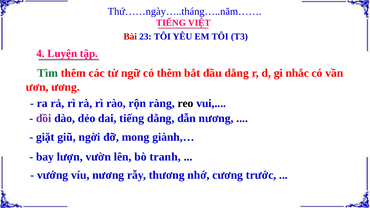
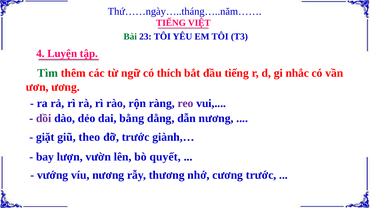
Bài colour: red -> green
có thêm: thêm -> thích
đầu dằng: dằng -> tiếng
reo colour: black -> purple
dai tiếng: tiếng -> bằng
ngời: ngời -> theo
đỡ mong: mong -> trước
tranh: tranh -> quyết
